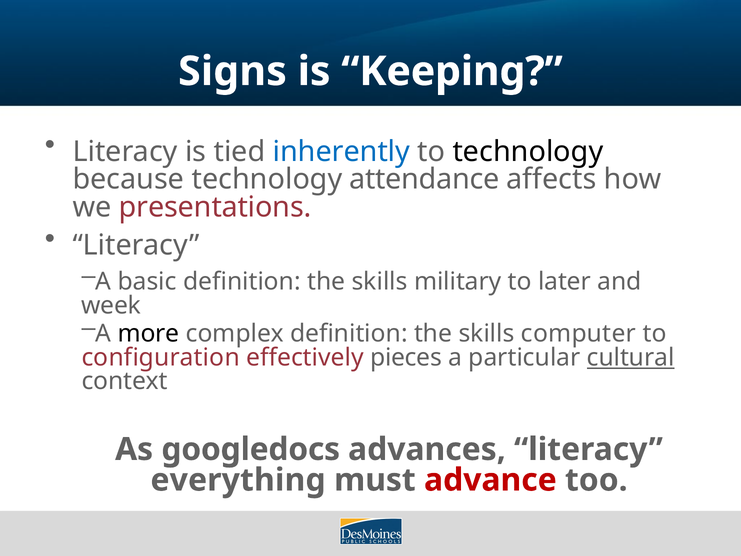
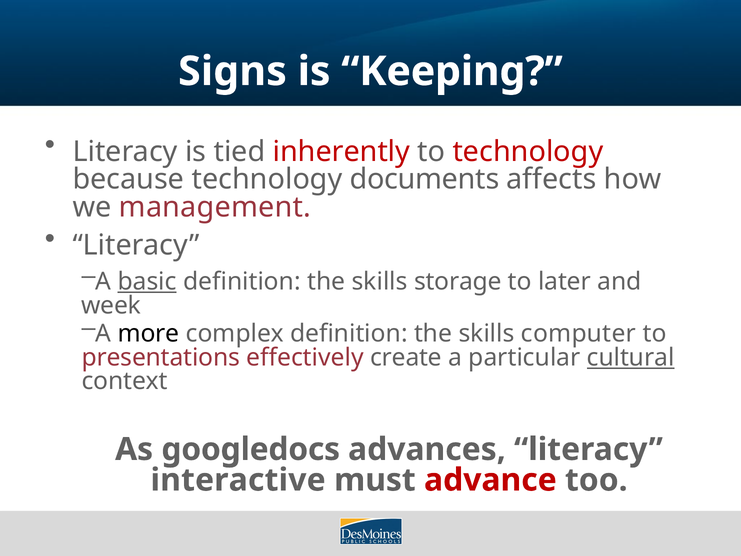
inherently colour: blue -> red
technology at (528, 152) colour: black -> red
attendance: attendance -> documents
presentations: presentations -> management
basic underline: none -> present
military: military -> storage
configuration: configuration -> presentations
pieces: pieces -> create
everything: everything -> interactive
